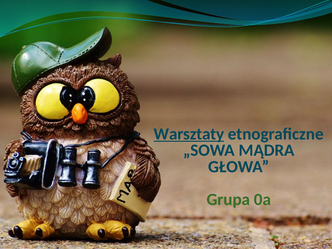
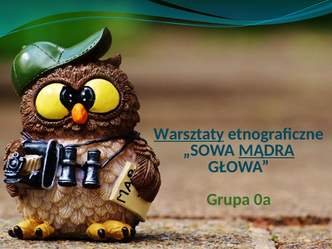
MĄDRA underline: none -> present
